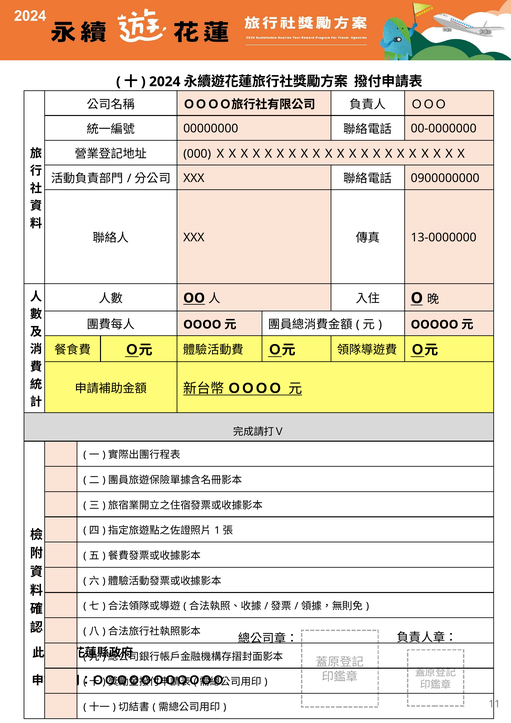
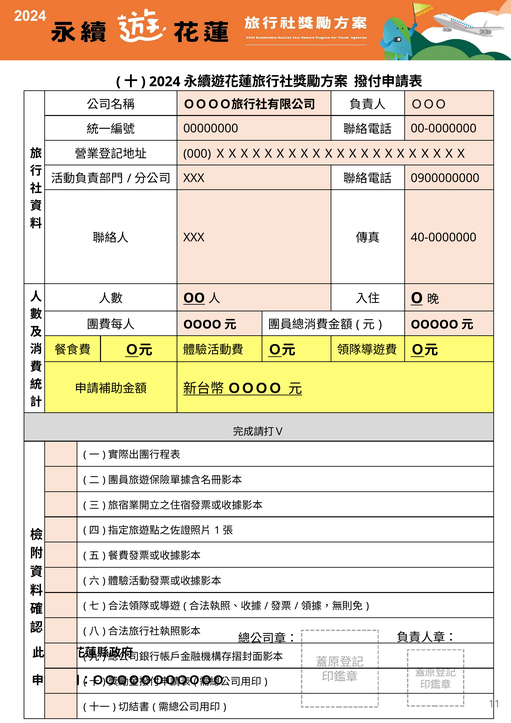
13-0000000: 13-0000000 -> 40-0000000
